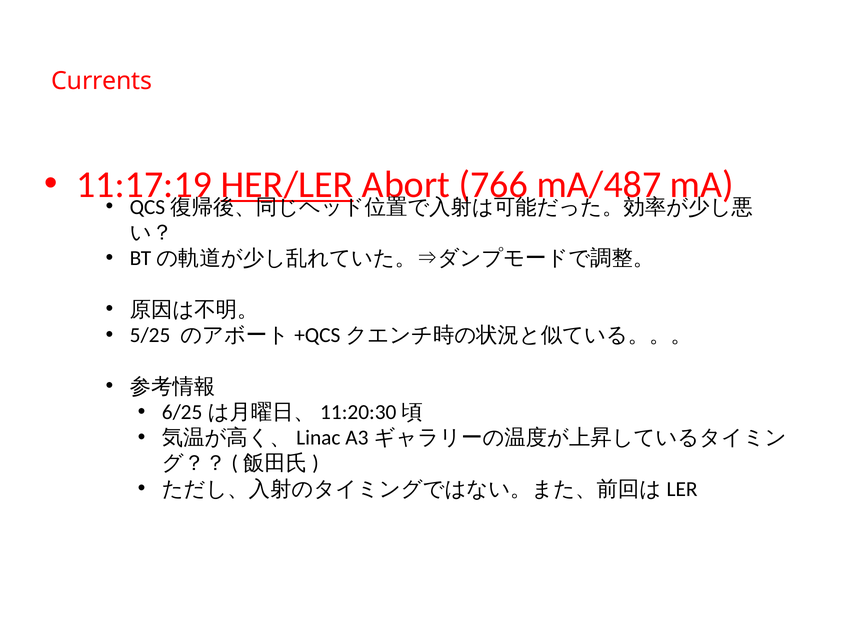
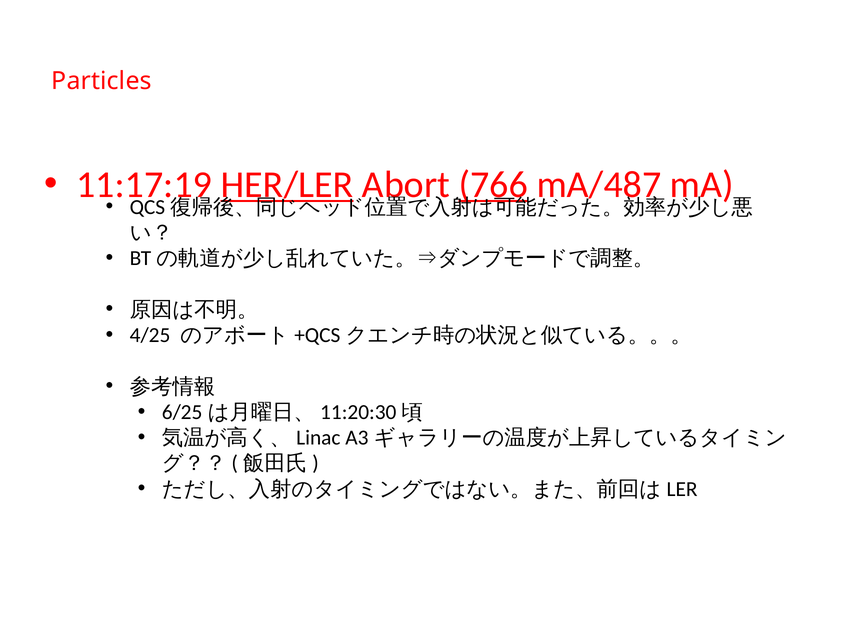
Currents: Currents -> Particles
766 underline: none -> present
5/25: 5/25 -> 4/25
